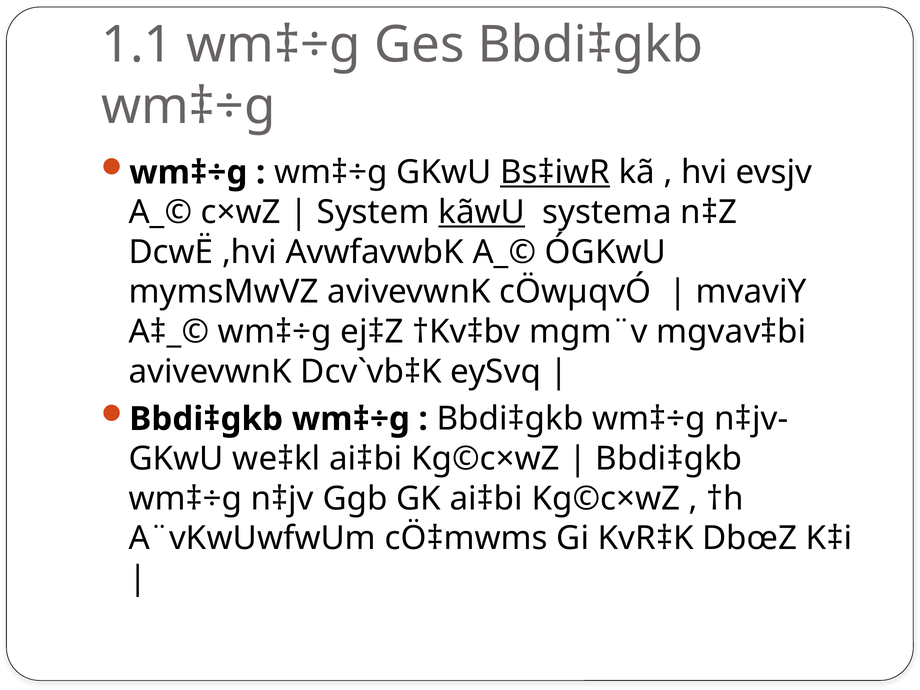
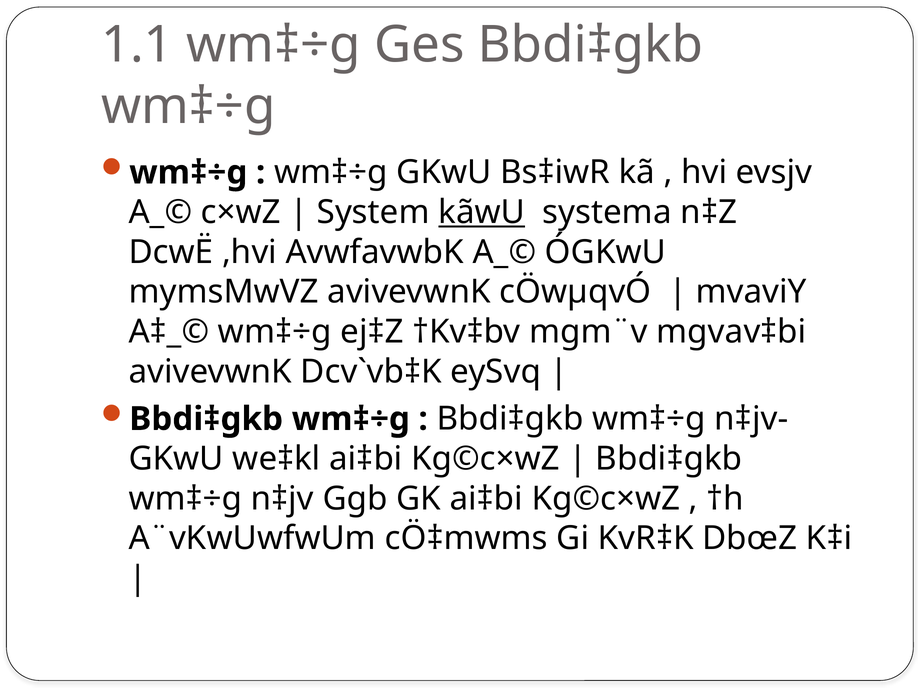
Bs‡iwR underline: present -> none
